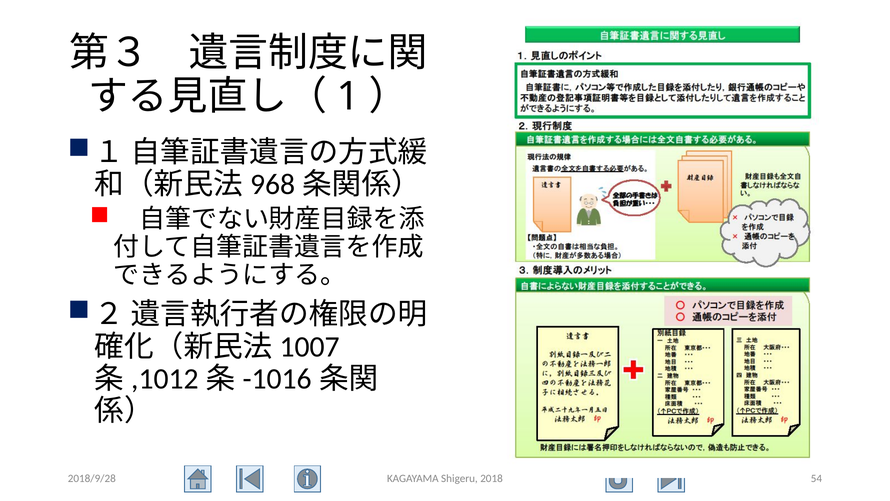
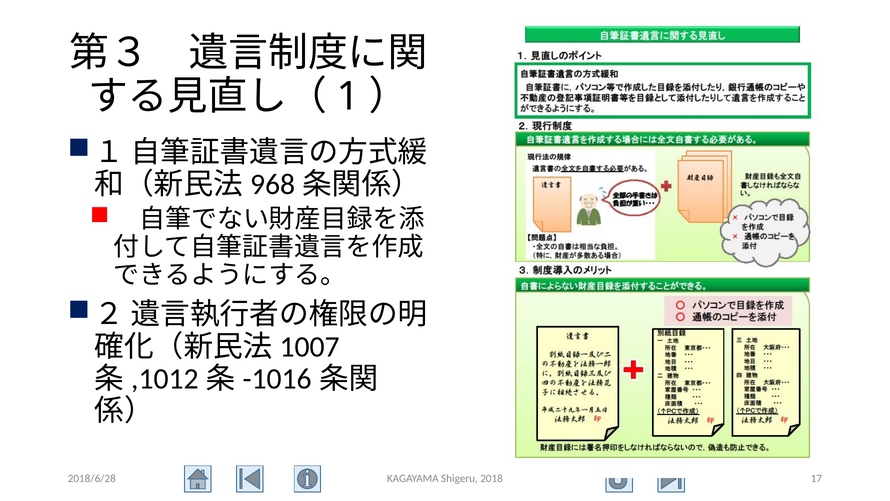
2018/9/28: 2018/9/28 -> 2018/6/28
54: 54 -> 17
